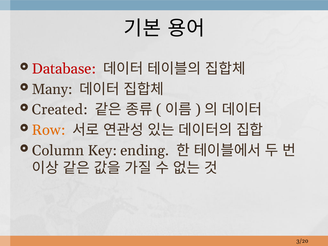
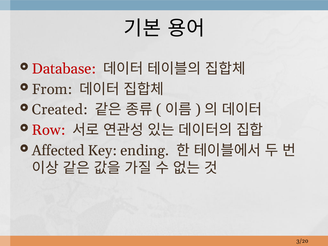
Many: Many -> From
Row colour: orange -> red
Column: Column -> Affected
